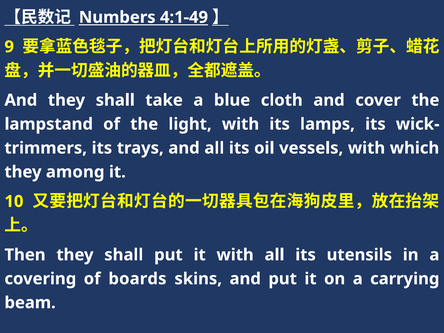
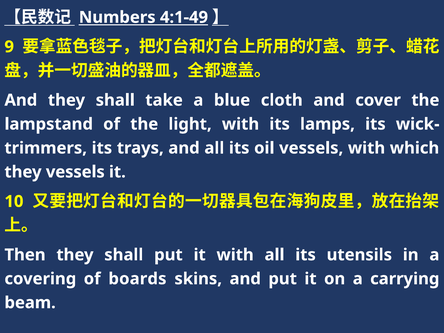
they among: among -> vessels
